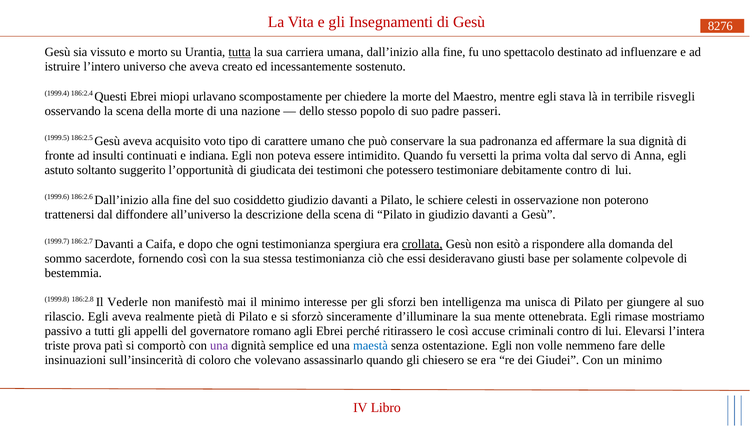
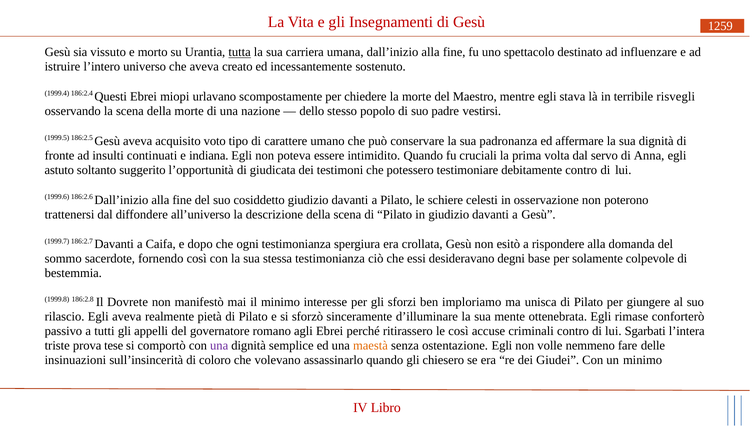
8276: 8276 -> 1259
passeri: passeri -> vestirsi
versetti: versetti -> cruciali
crollata underline: present -> none
giusti: giusti -> degni
Vederle: Vederle -> Dovrete
intelligenza: intelligenza -> imploriamo
mostriamo: mostriamo -> conforterò
Elevarsi: Elevarsi -> Sgarbati
patì: patì -> tese
maestà colour: blue -> orange
